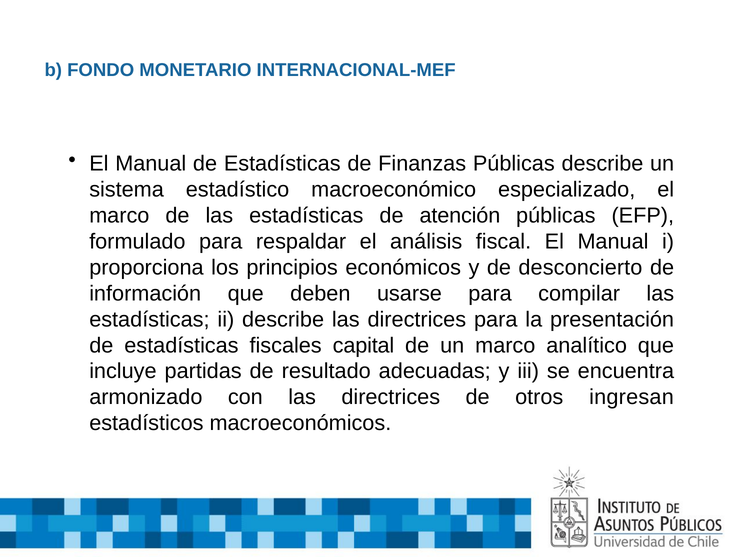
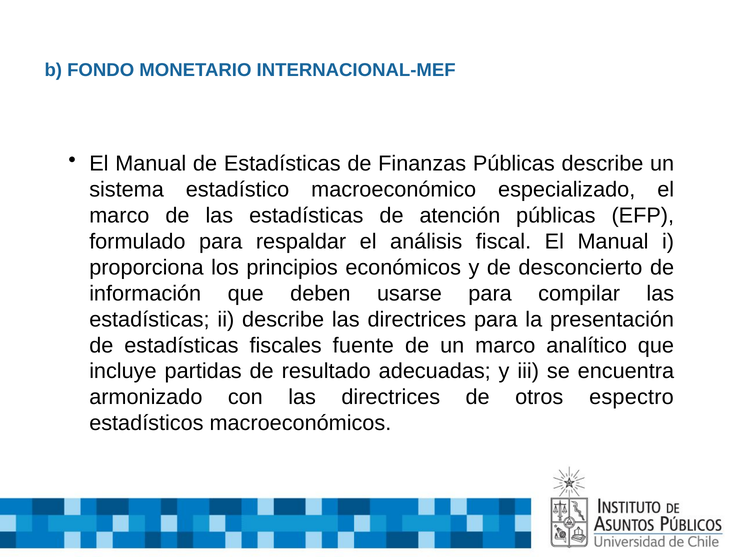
capital: capital -> fuente
ingresan: ingresan -> espectro
